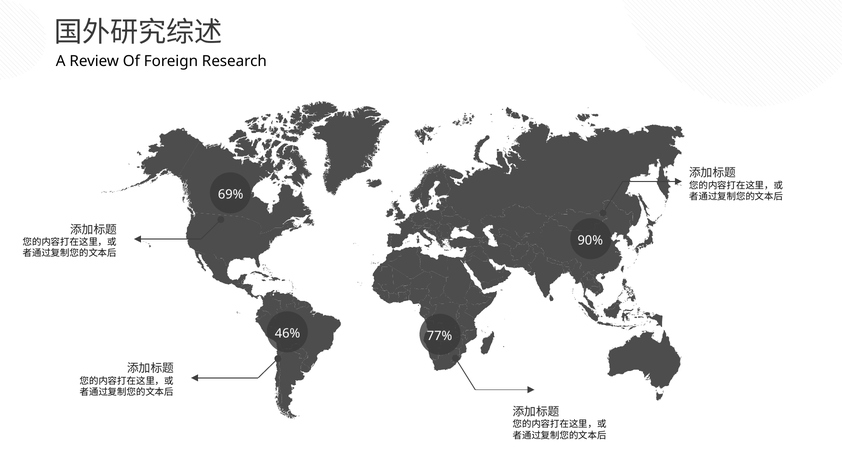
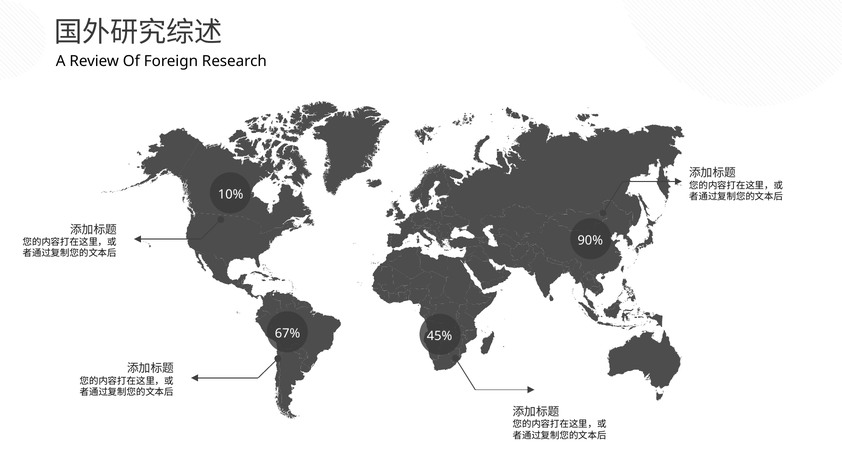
69%: 69% -> 10%
46%: 46% -> 67%
77%: 77% -> 45%
